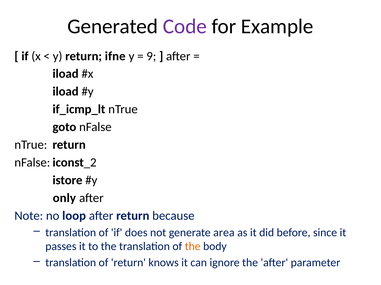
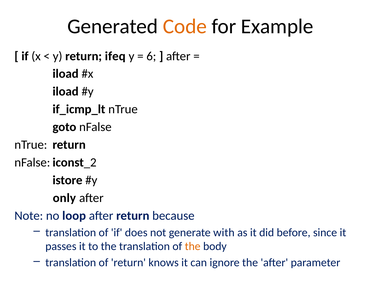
Code colour: purple -> orange
ifne: ifne -> ifeq
9: 9 -> 6
area: area -> with
